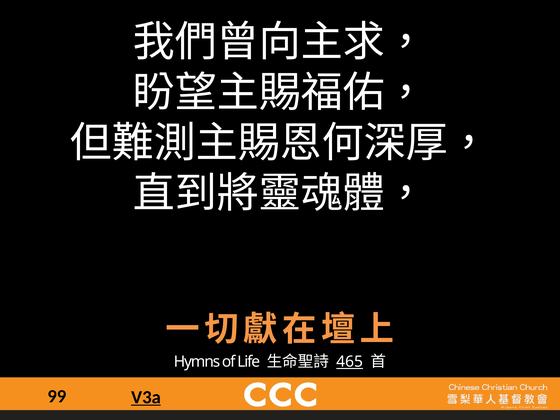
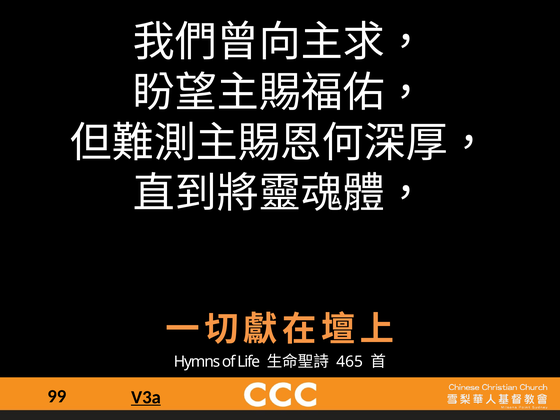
465 underline: present -> none
